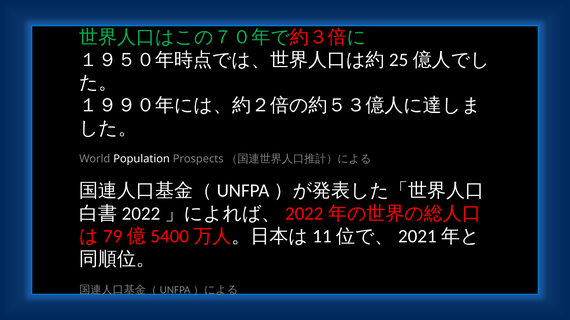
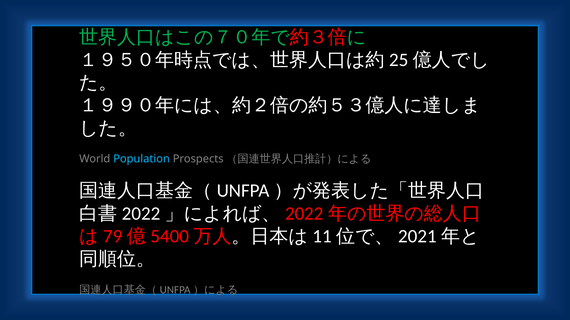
Population colour: white -> light blue
